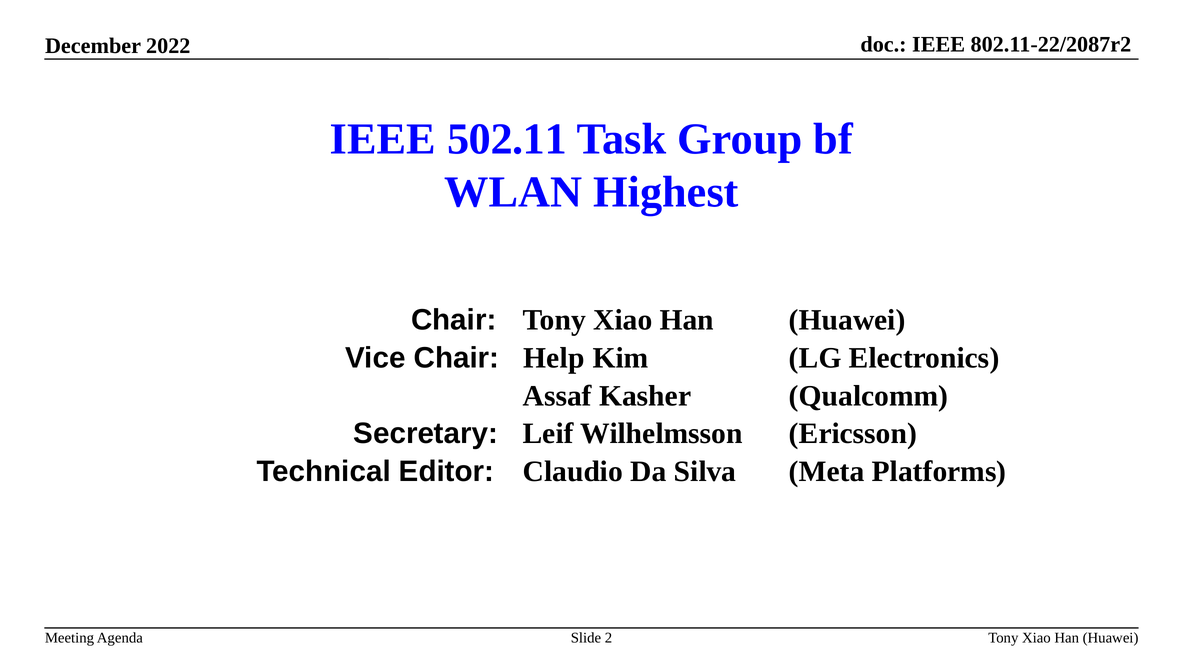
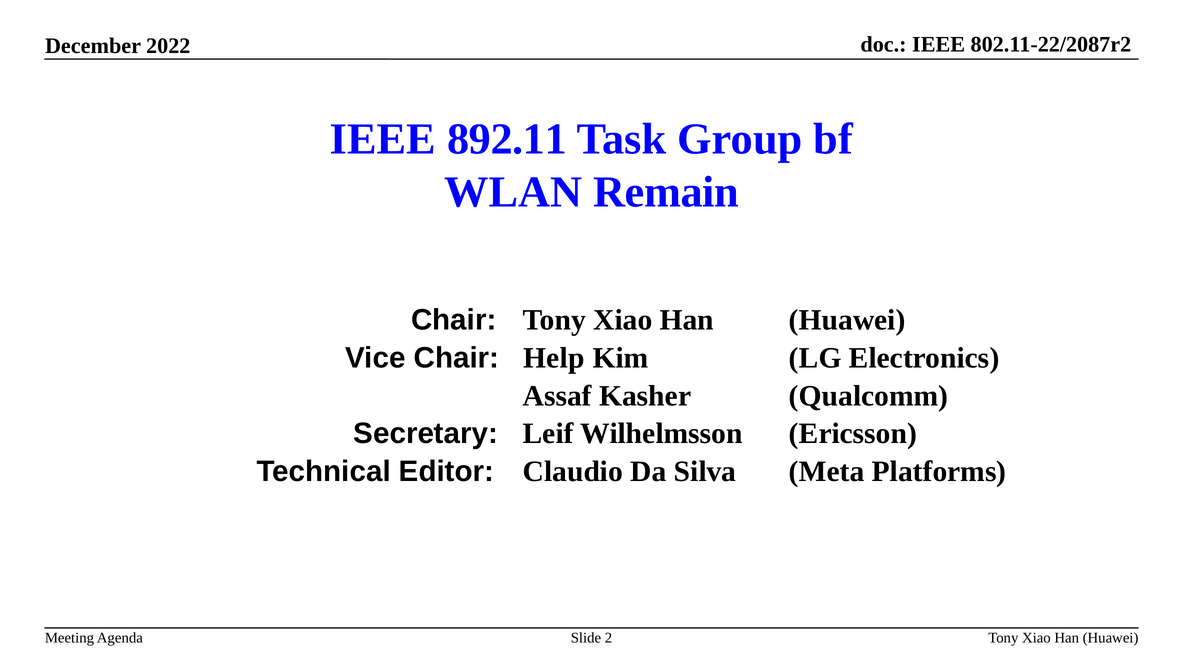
502.11: 502.11 -> 892.11
Highest: Highest -> Remain
